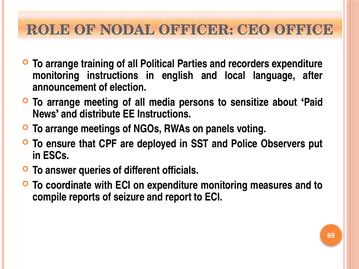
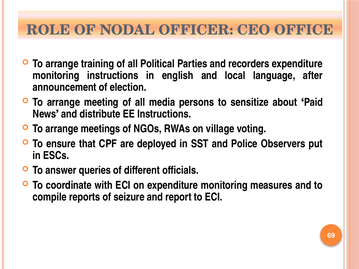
panels: panels -> village
